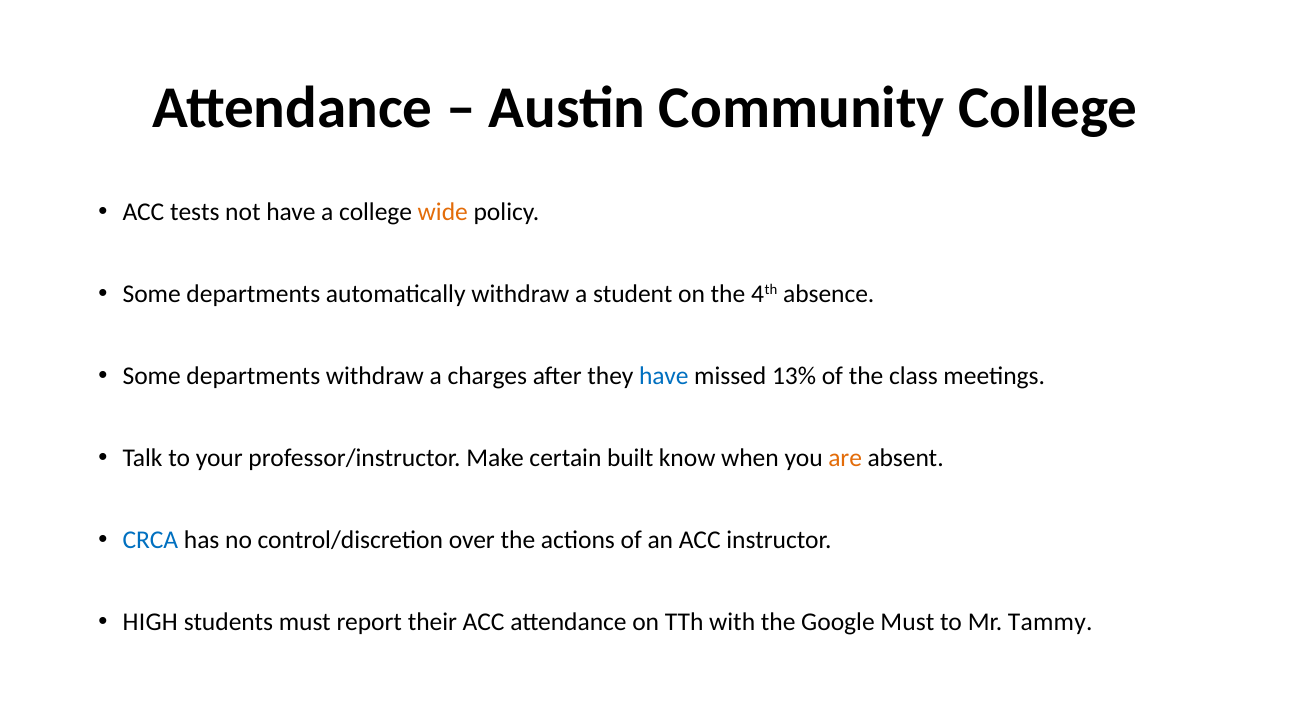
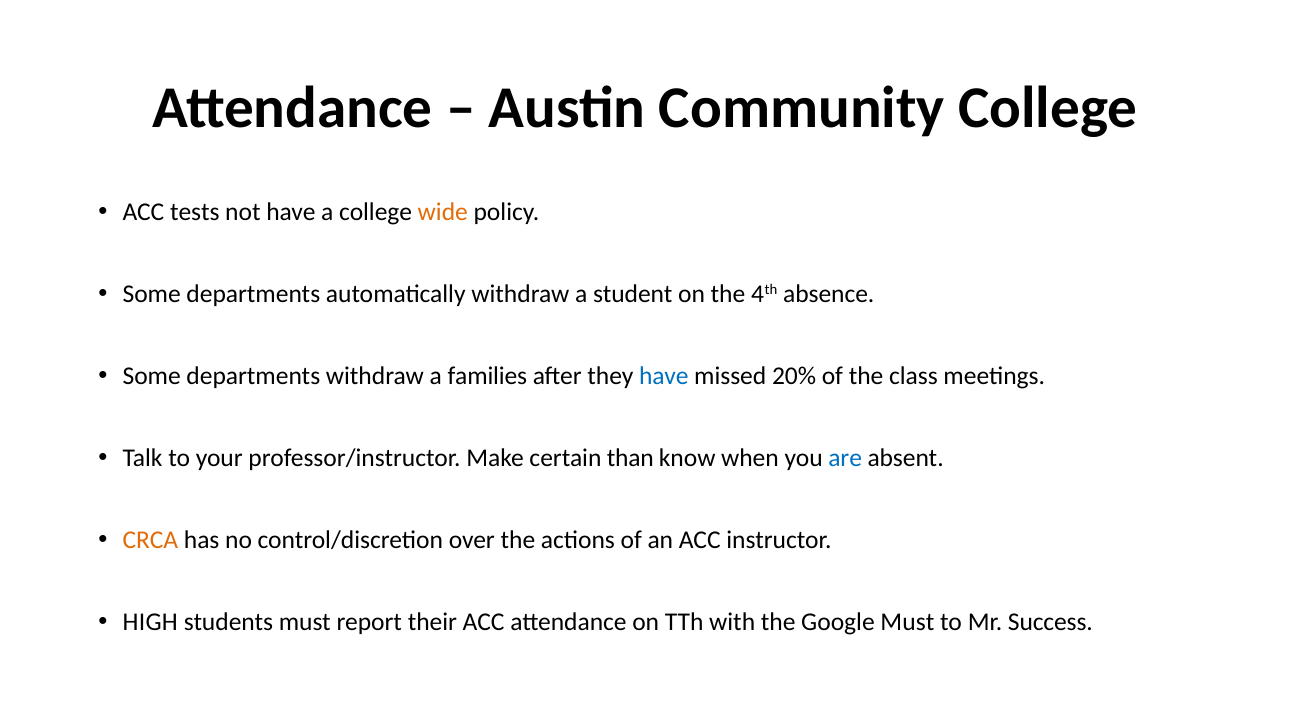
charges: charges -> families
13%: 13% -> 20%
built: built -> than
are colour: orange -> blue
CRCA colour: blue -> orange
Tammy: Tammy -> Success
